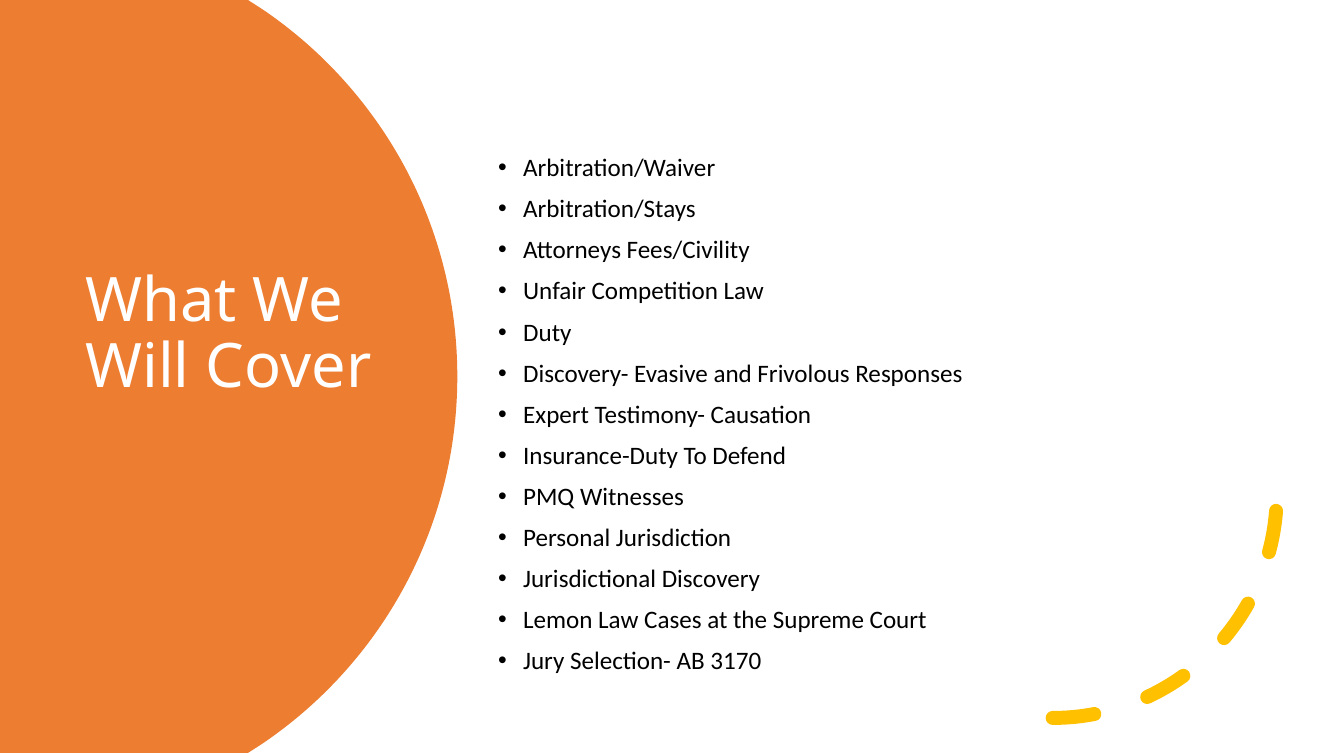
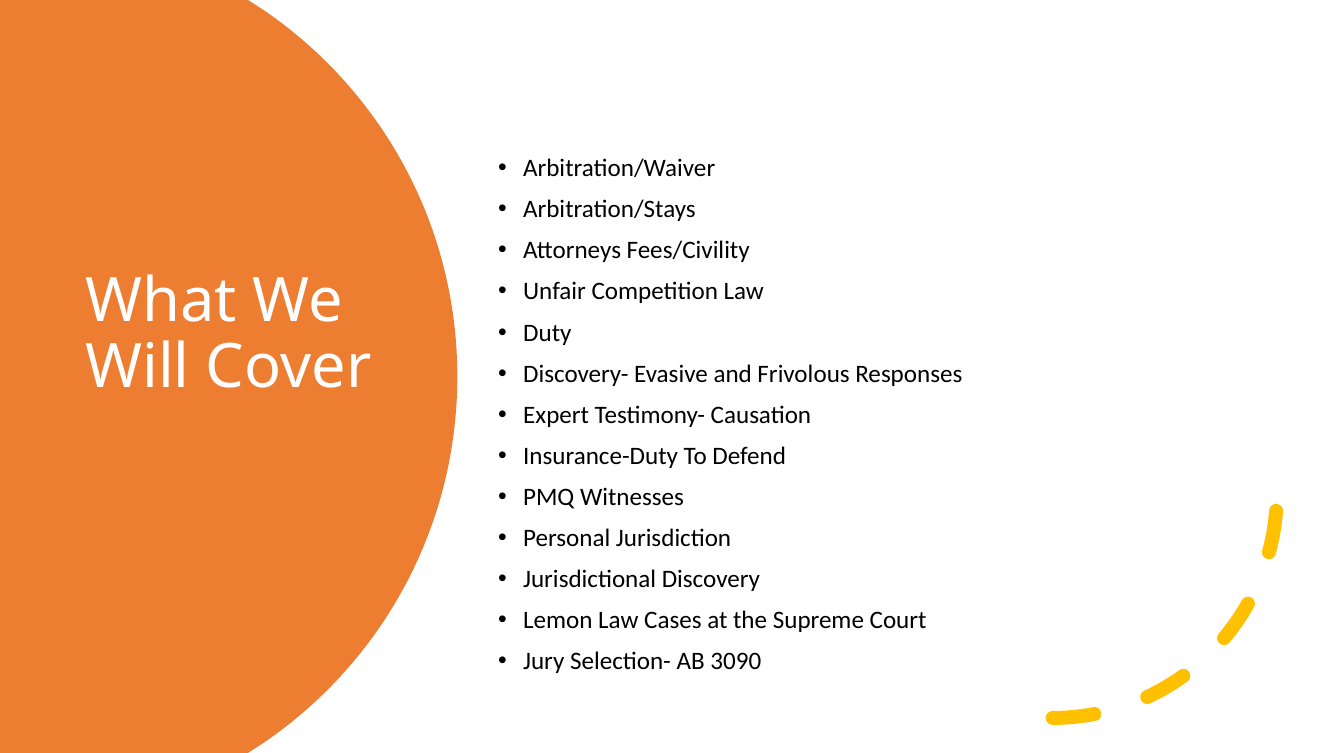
3170: 3170 -> 3090
